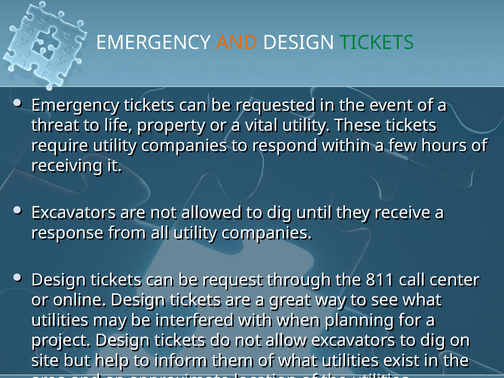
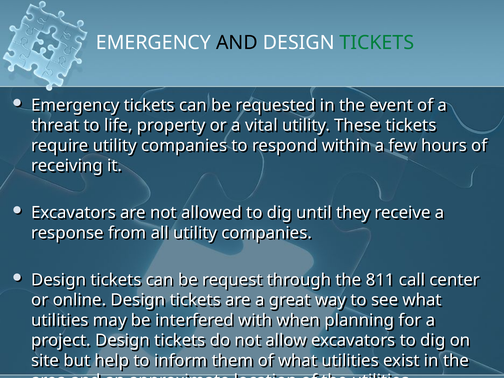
AND at (237, 43) colour: orange -> black
